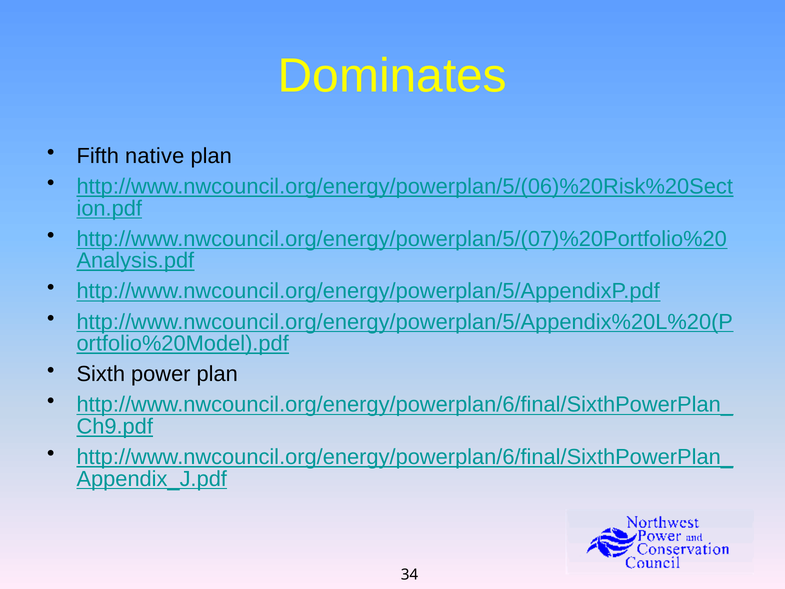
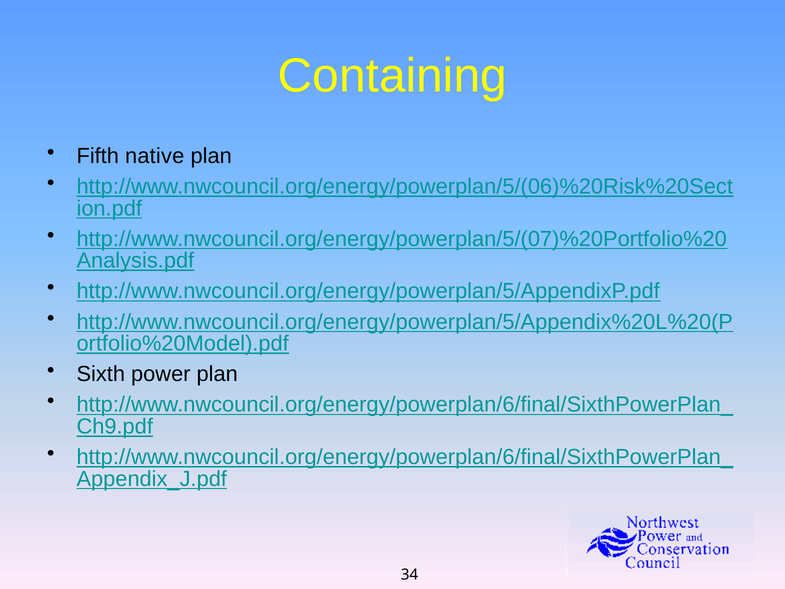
Dominates: Dominates -> Containing
